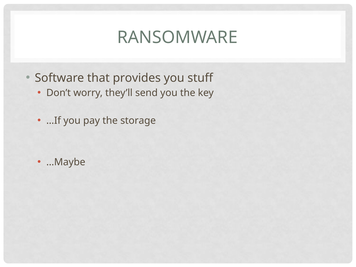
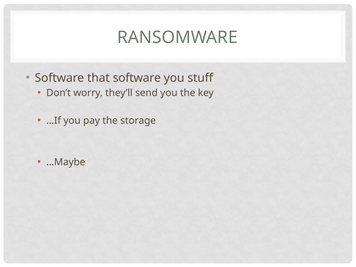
that provides: provides -> software
